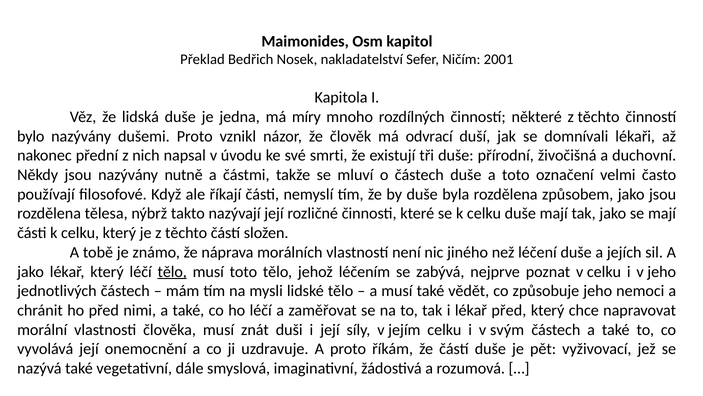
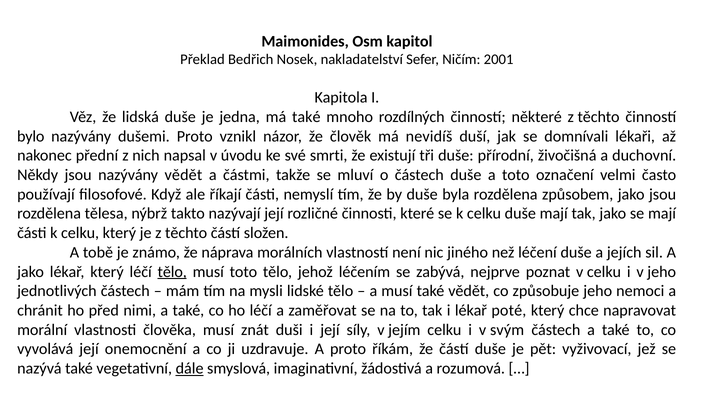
má míry: míry -> také
odvrací: odvrací -> nevidíš
nazývány nutně: nutně -> vědět
lékař před: před -> poté
dále underline: none -> present
